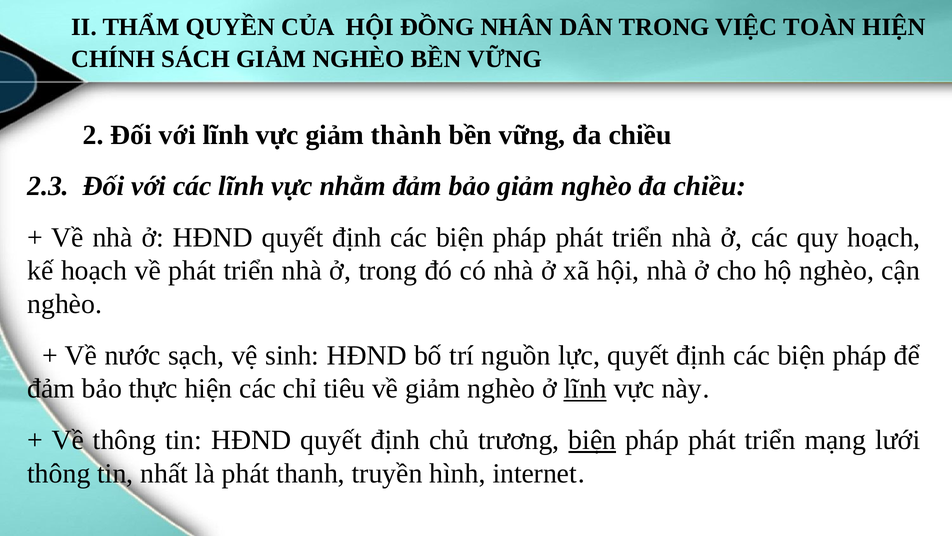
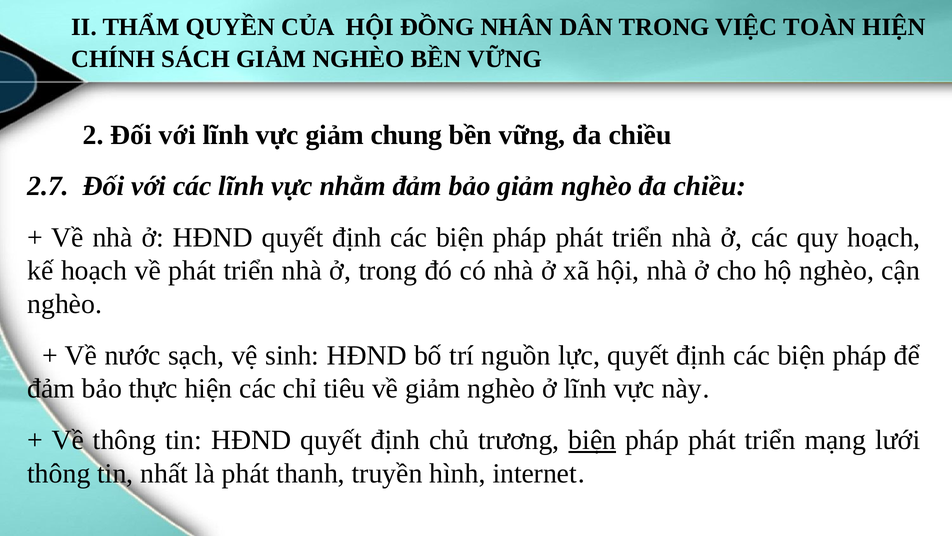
thành: thành -> chung
2.3: 2.3 -> 2.7
lĩnh at (585, 388) underline: present -> none
